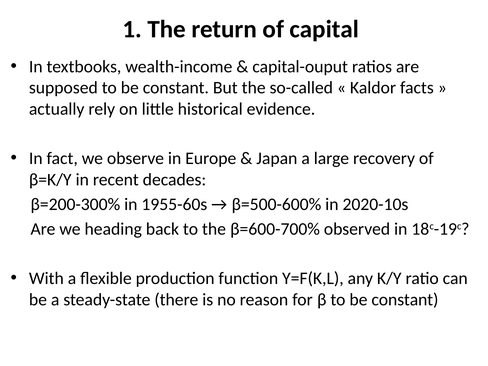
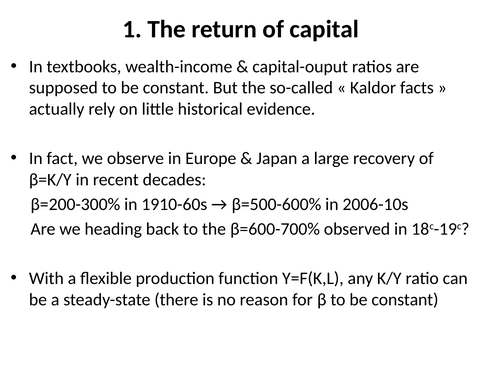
1955-60s: 1955-60s -> 1910-60s
2020-10s: 2020-10s -> 2006-10s
